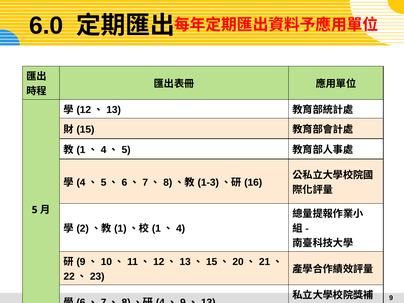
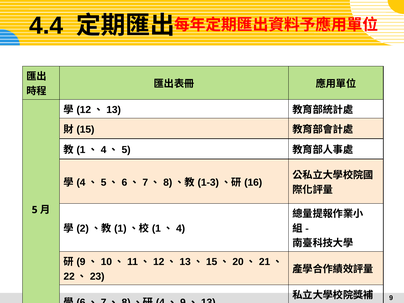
6.0: 6.0 -> 4.4
